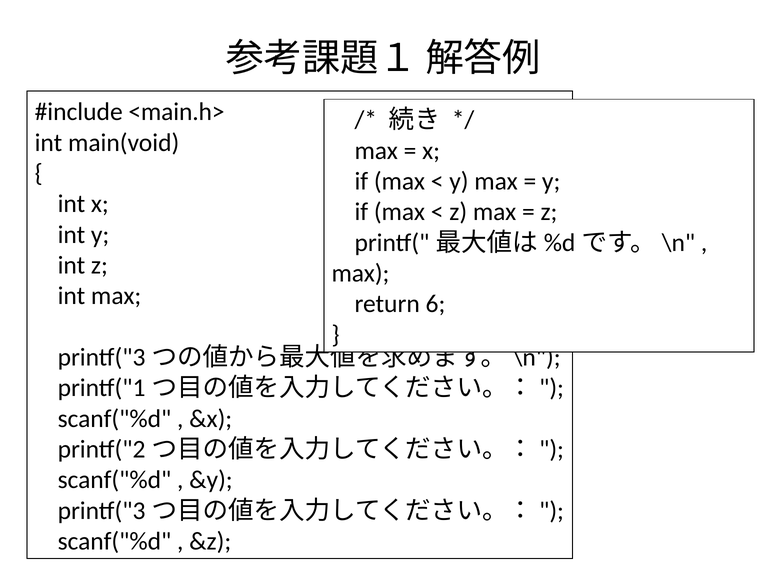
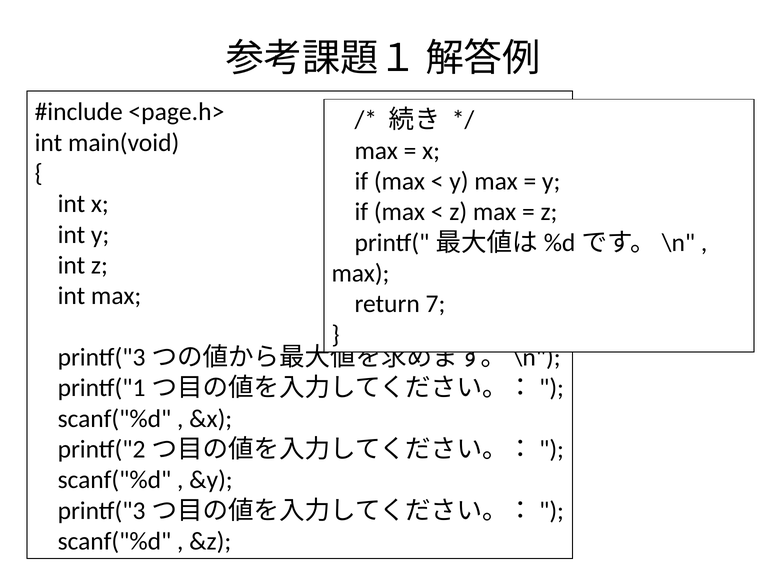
<main.h>: <main.h> -> <page.h>
6: 6 -> 7
